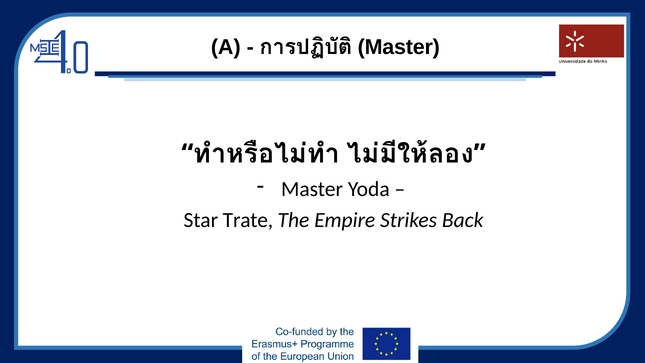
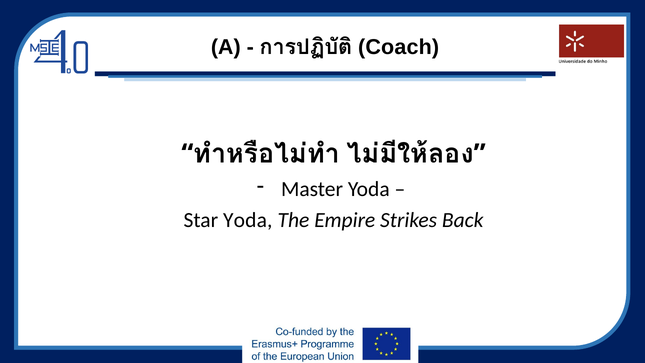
Master at (399, 47): Master -> Coach
Star Trate: Trate -> Yoda
